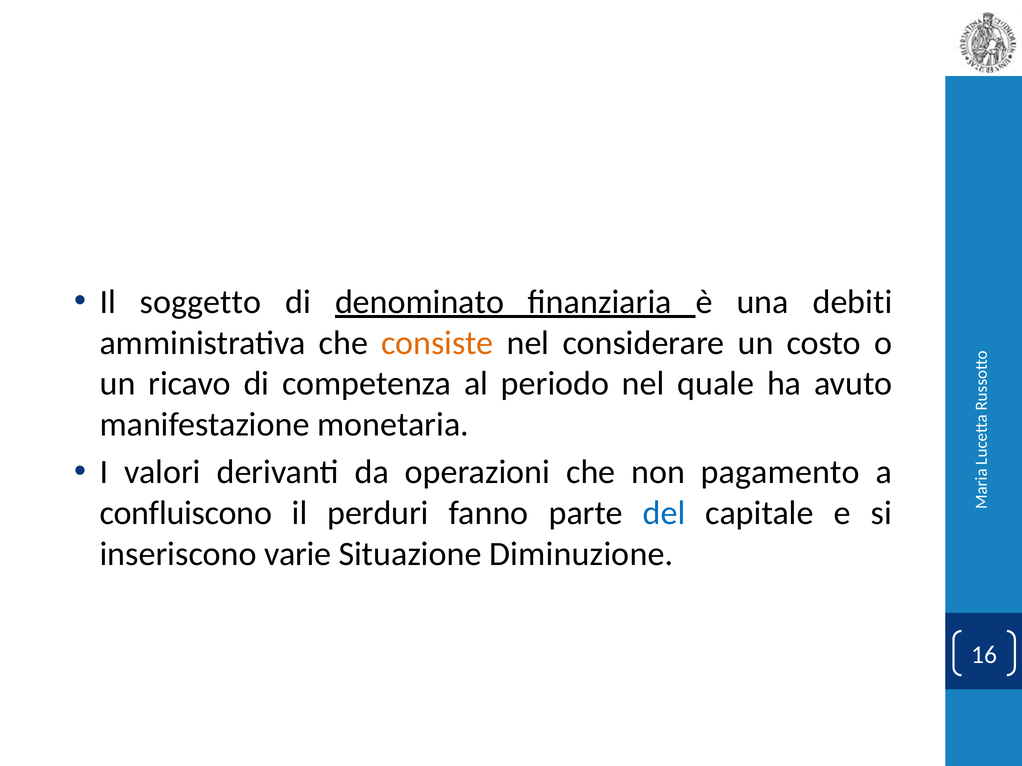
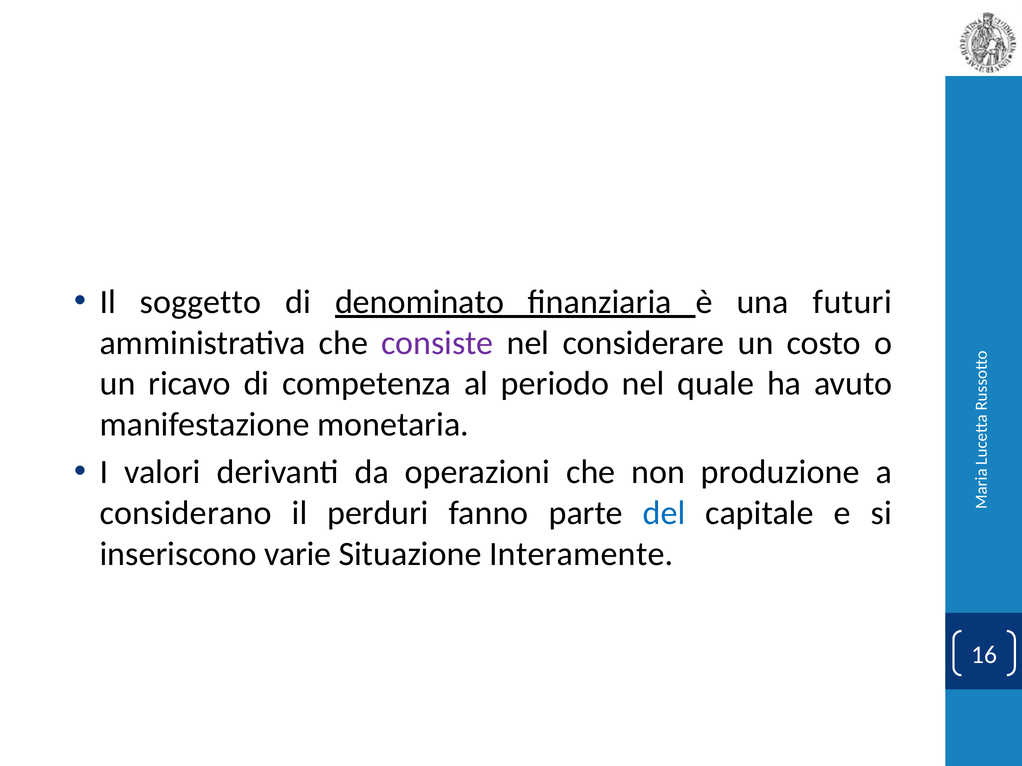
debiti: debiti -> futuri
consiste colour: orange -> purple
pagamento: pagamento -> produzione
confluiscono: confluiscono -> considerano
Diminuzione: Diminuzione -> Interamente
